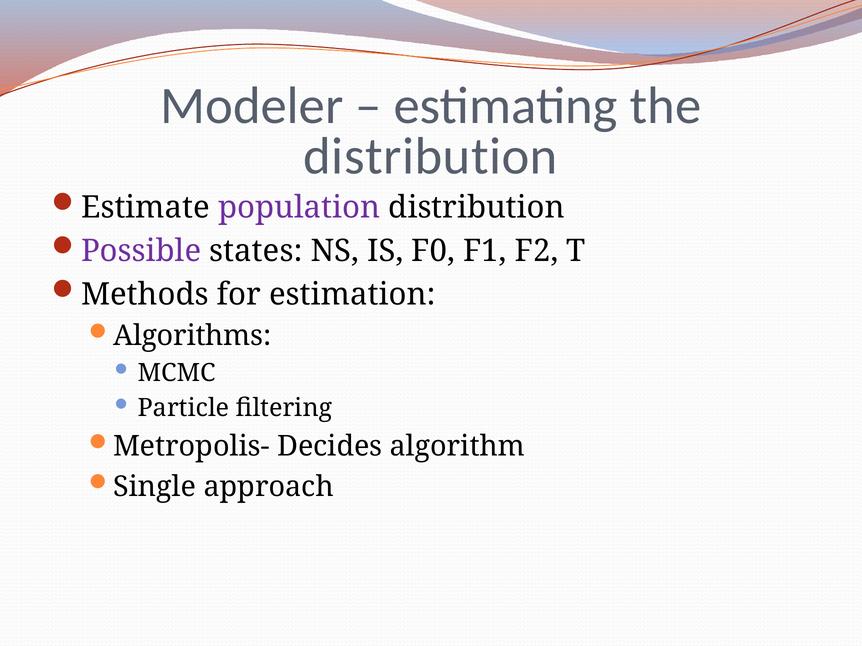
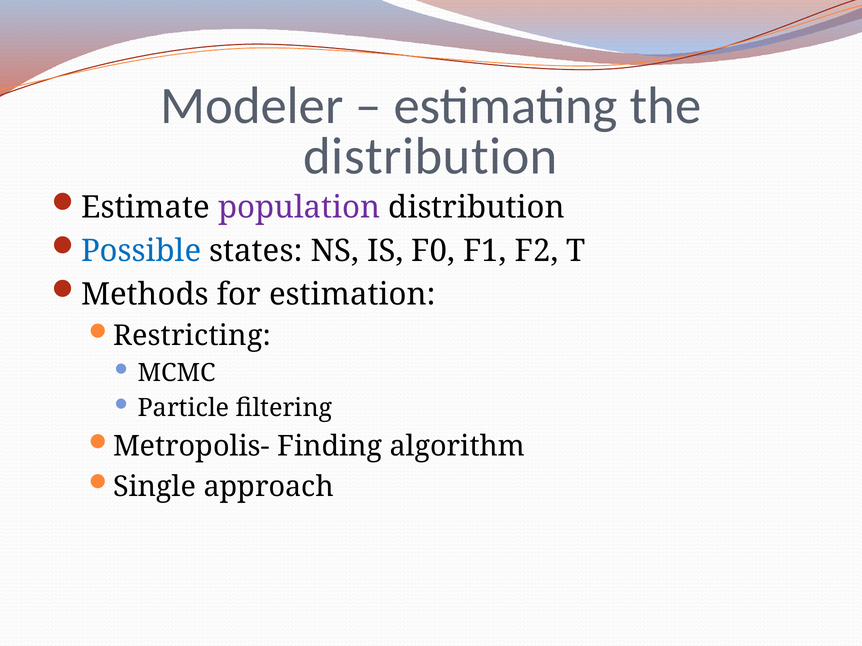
Possible colour: purple -> blue
Algorithms: Algorithms -> Restricting
Decides: Decides -> Finding
